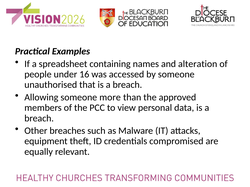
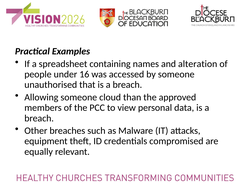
more: more -> cloud
